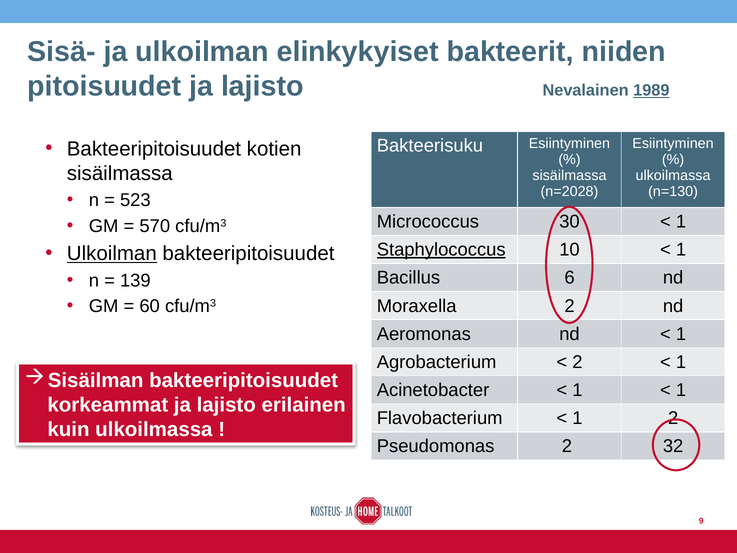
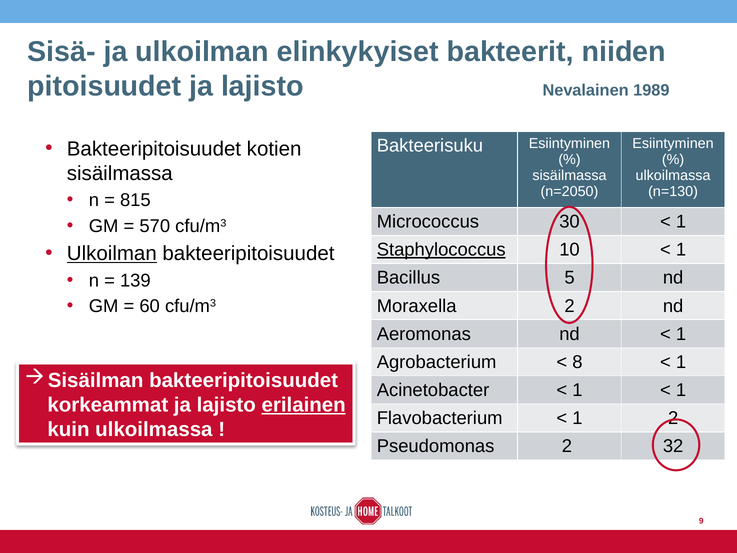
1989 underline: present -> none
n=2028: n=2028 -> n=2050
523: 523 -> 815
6: 6 -> 5
2 at (577, 362): 2 -> 8
erilainen underline: none -> present
